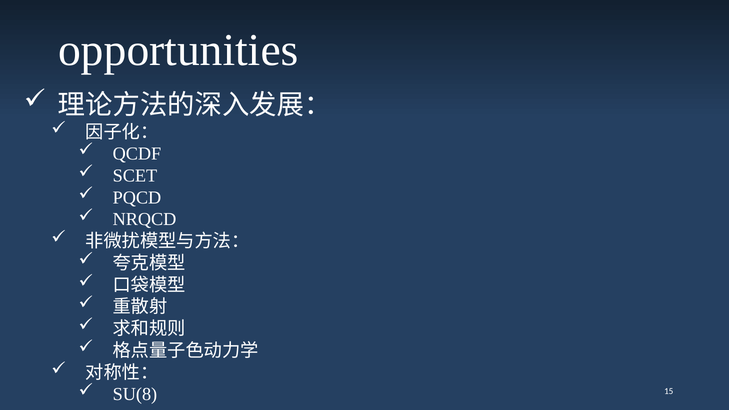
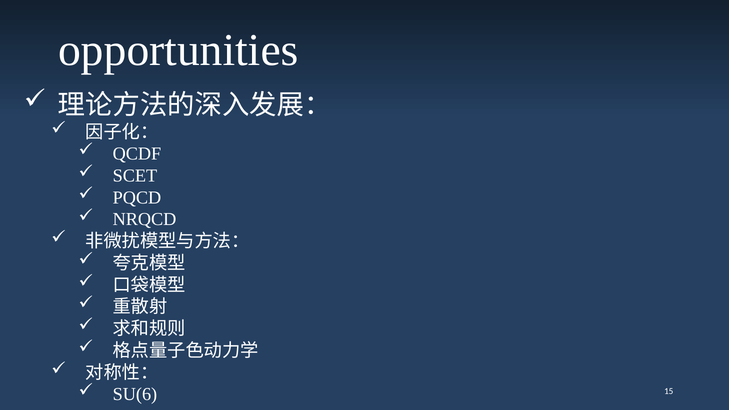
SU(8: SU(8 -> SU(6
